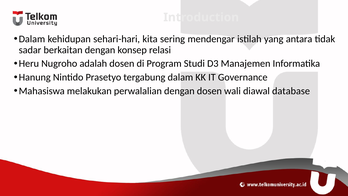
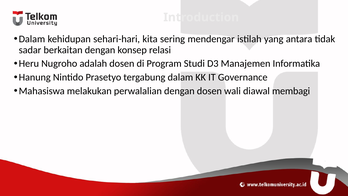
database: database -> membagi
